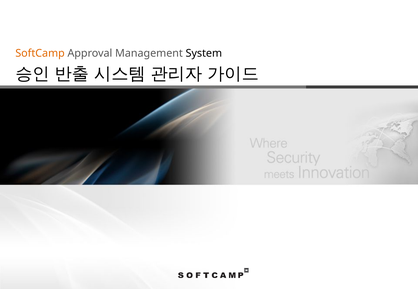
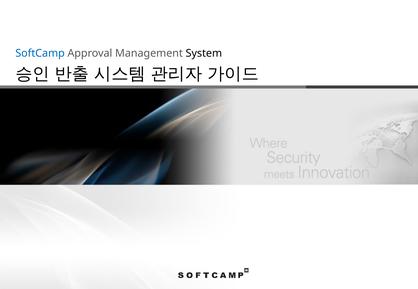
SoftCamp colour: orange -> blue
